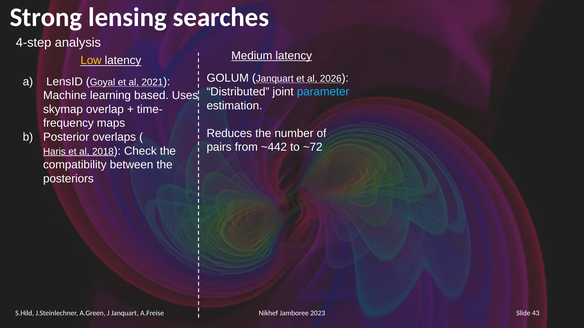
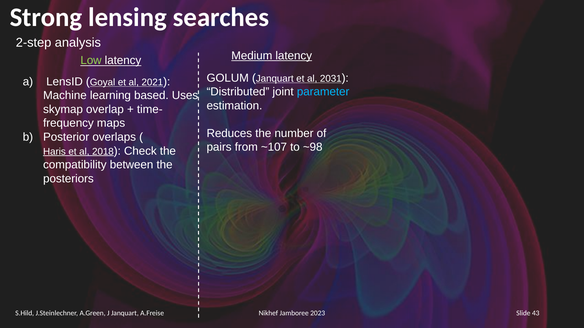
4-step: 4-step -> 2-step
Low colour: yellow -> light green
2026: 2026 -> 2031
~442: ~442 -> ~107
~72: ~72 -> ~98
